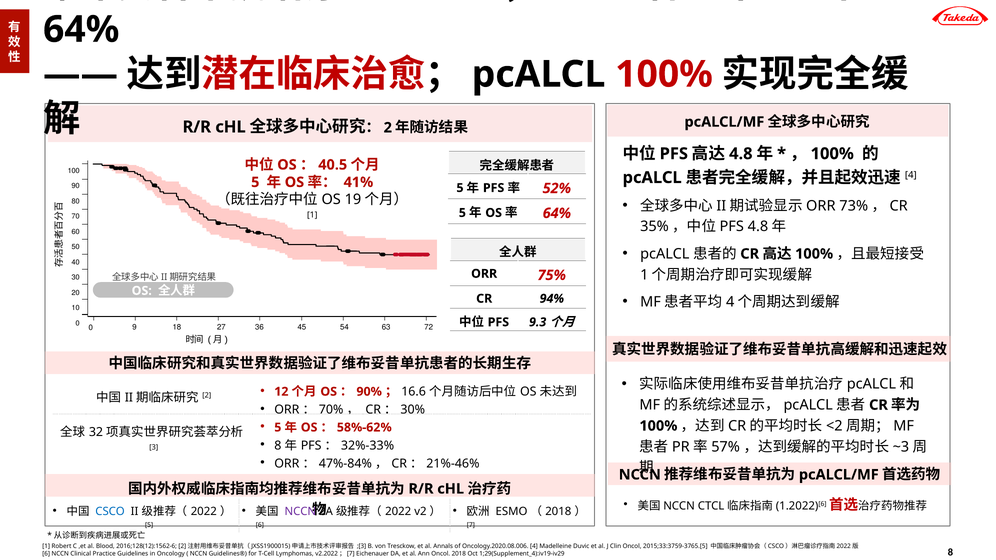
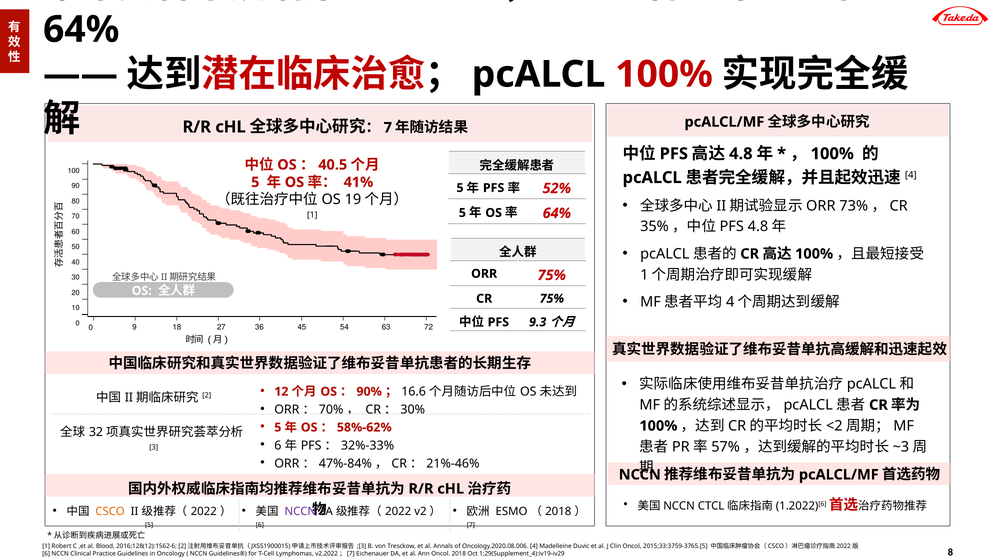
2 at (388, 128): 2 -> 7
CR 94%: 94% -> 75%
8 at (278, 446): 8 -> 6
CSCO colour: blue -> orange
